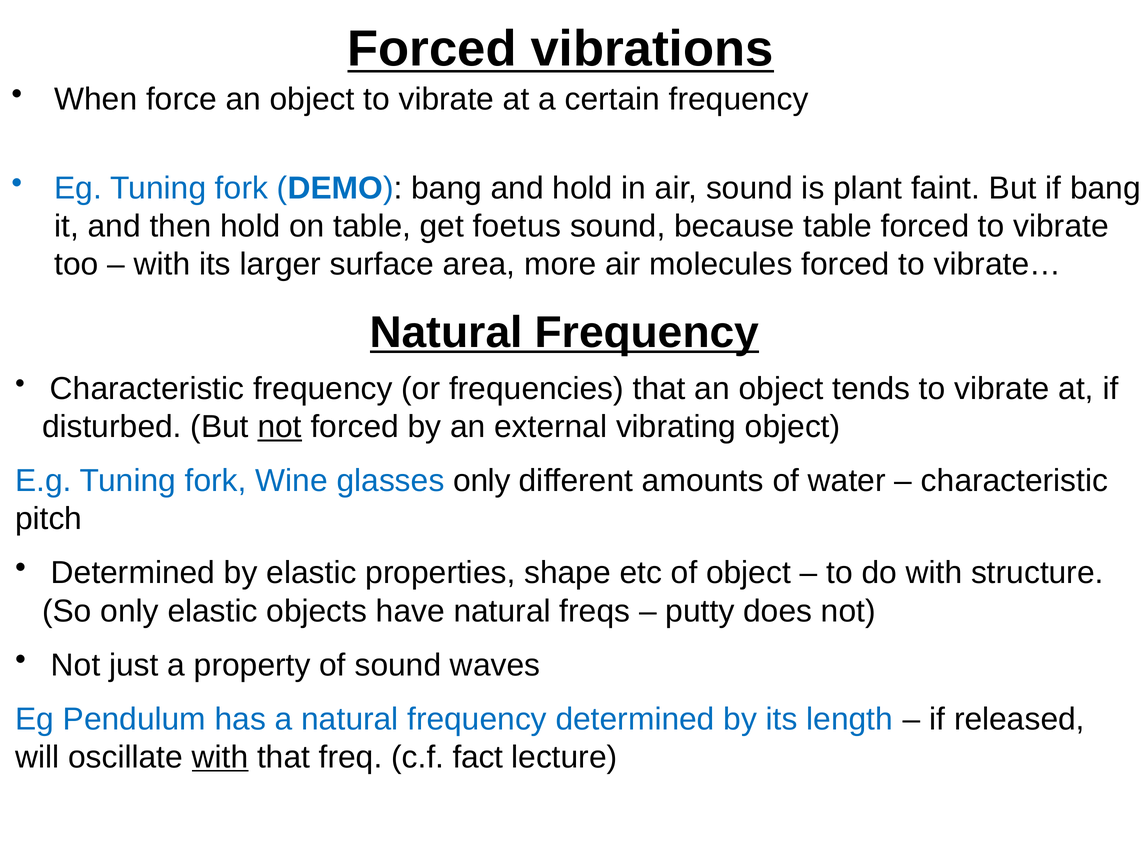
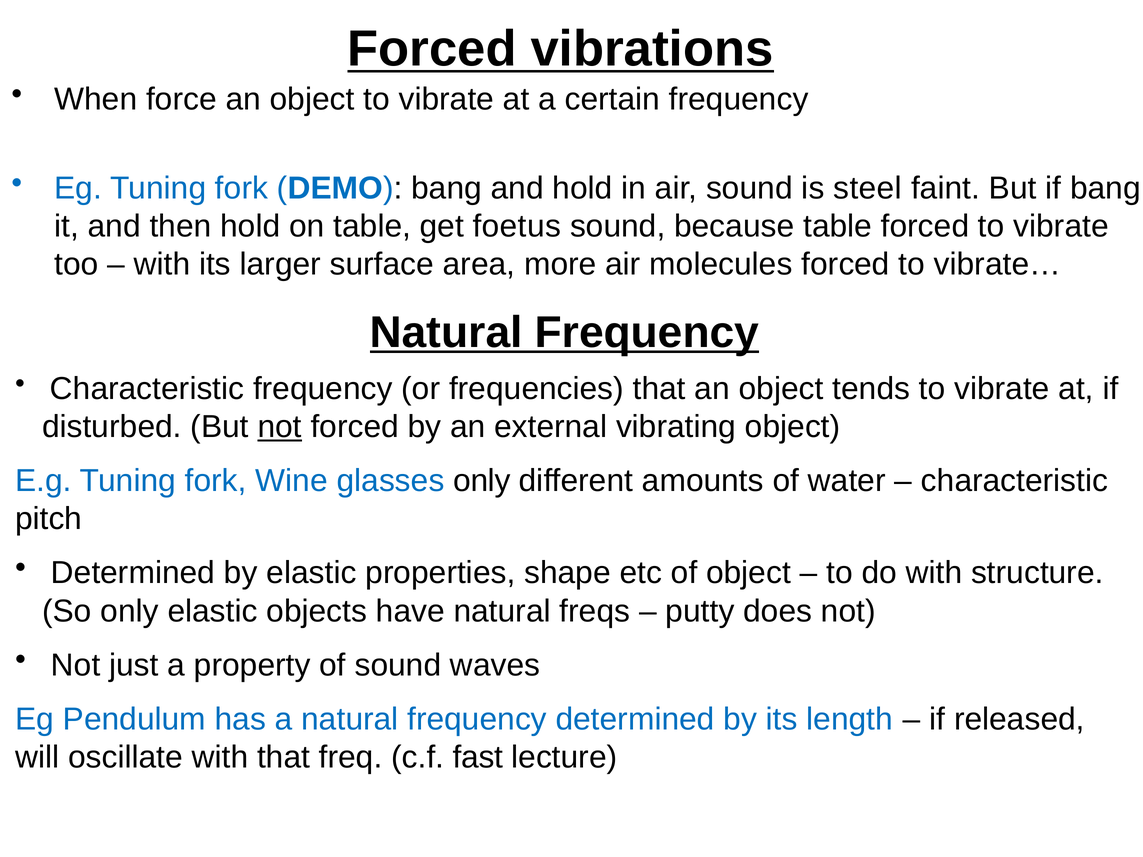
plant: plant -> steel
with at (220, 757) underline: present -> none
fact: fact -> fast
